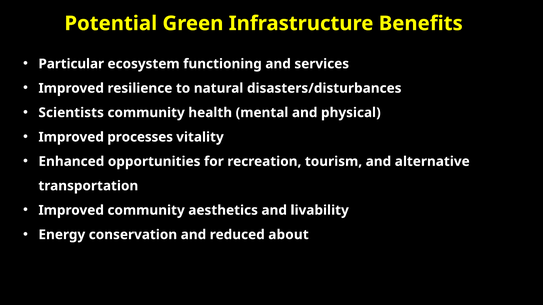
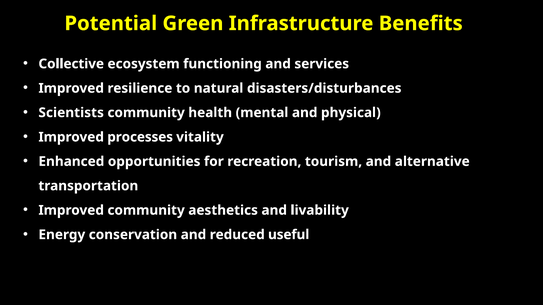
Particular: Particular -> Collective
about: about -> useful
